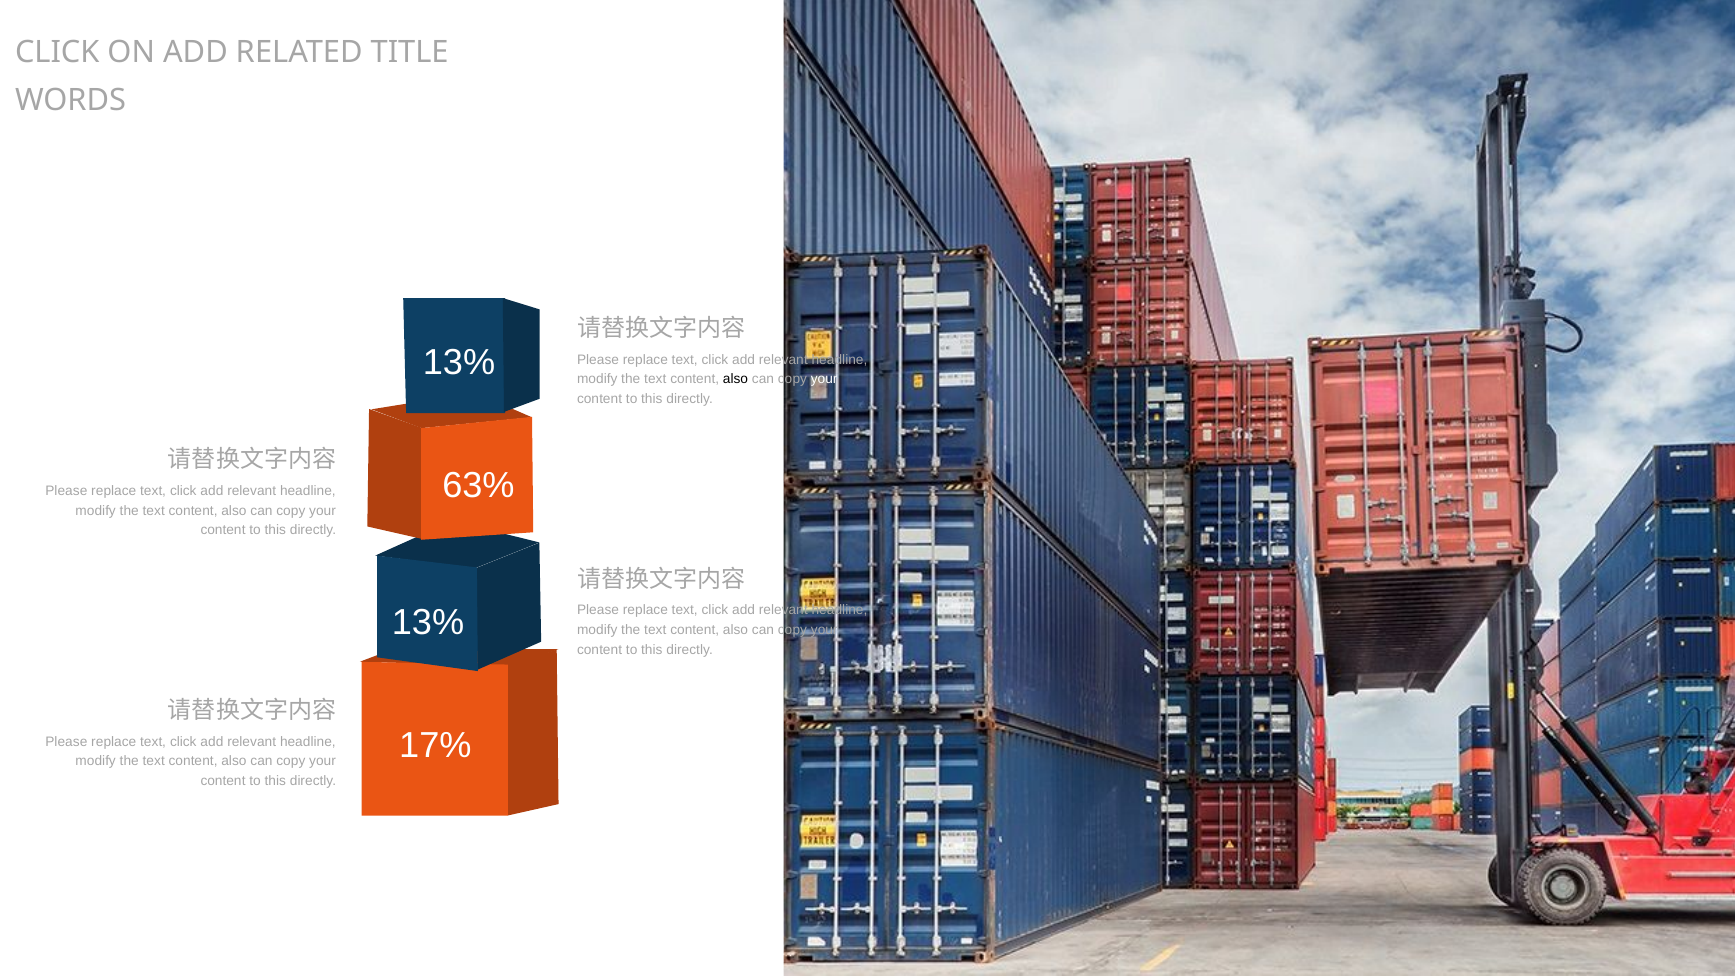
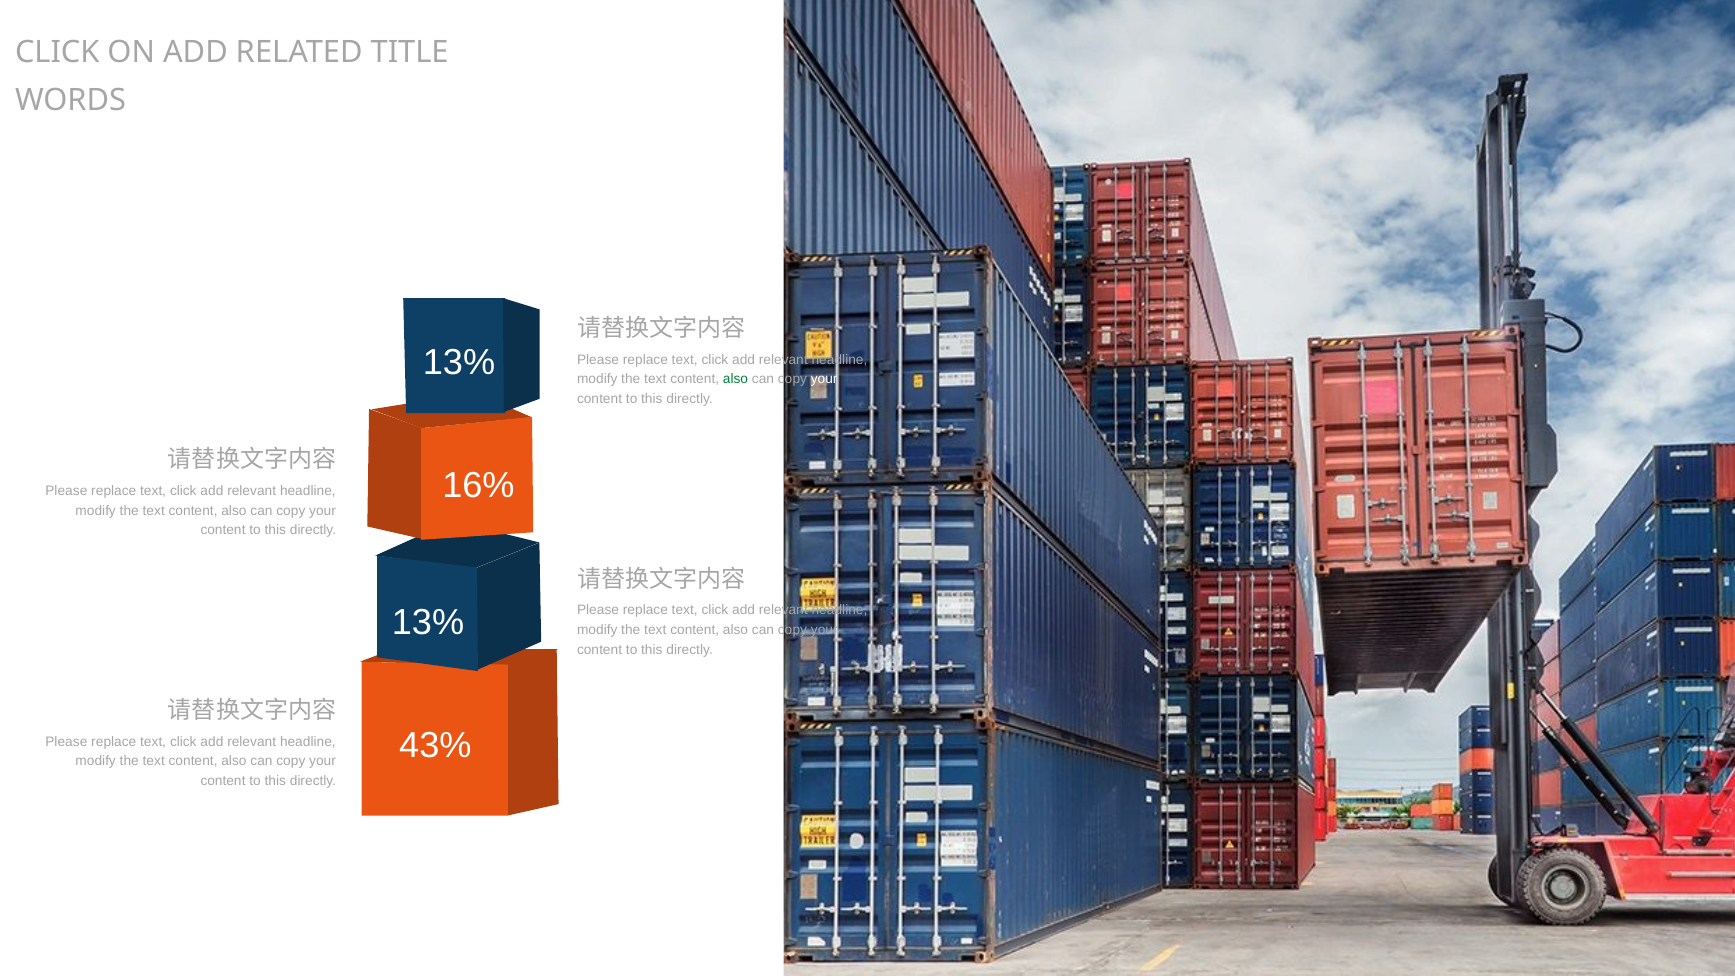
also at (736, 379) colour: black -> green
63%: 63% -> 16%
17%: 17% -> 43%
